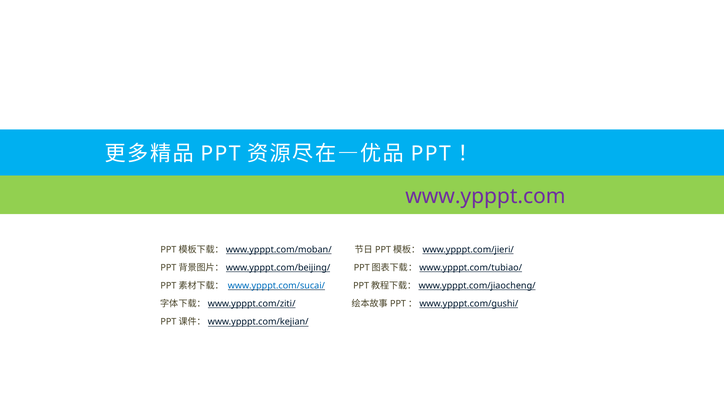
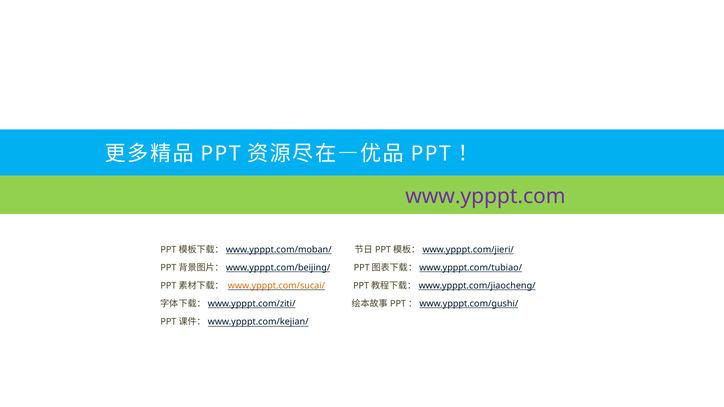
www.ypppt.com/sucai/ colour: blue -> orange
